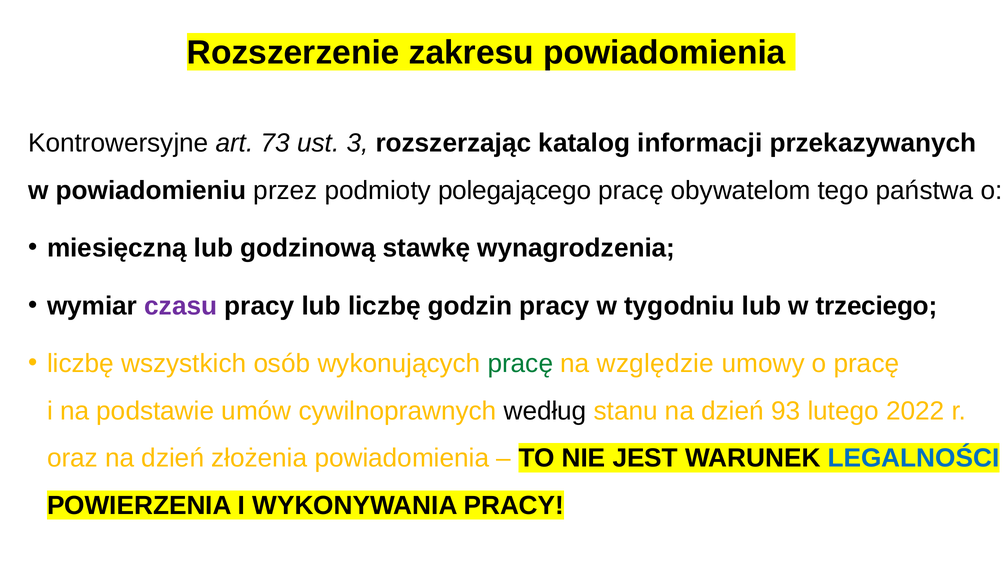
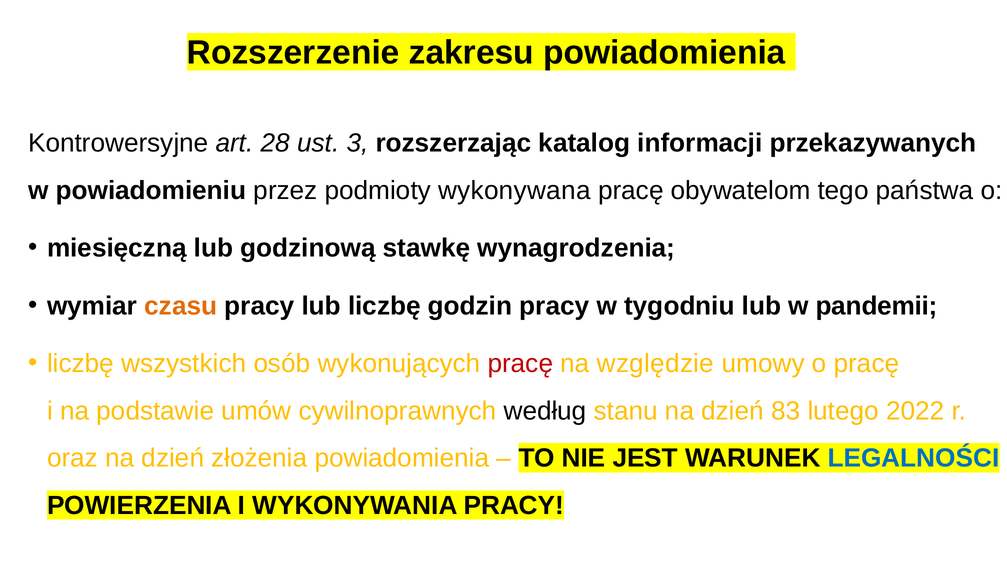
73: 73 -> 28
polegającego: polegającego -> wykonywana
czasu colour: purple -> orange
trzeciego: trzeciego -> pandemii
pracę at (520, 363) colour: green -> red
93: 93 -> 83
